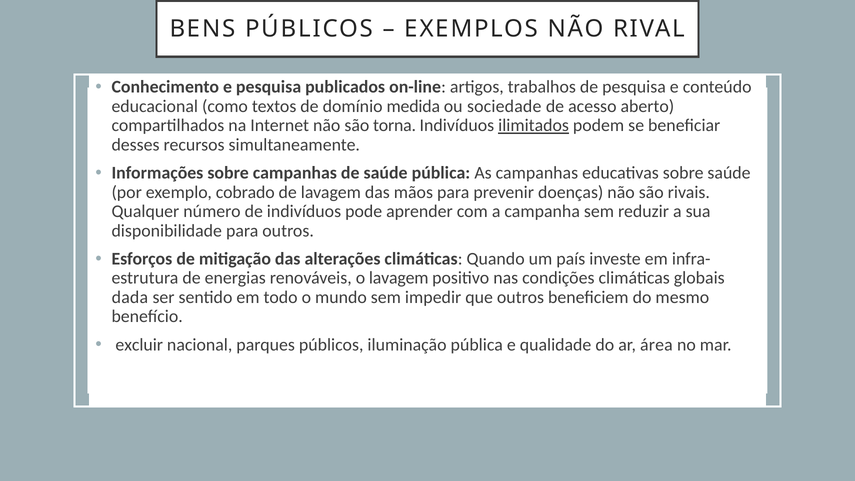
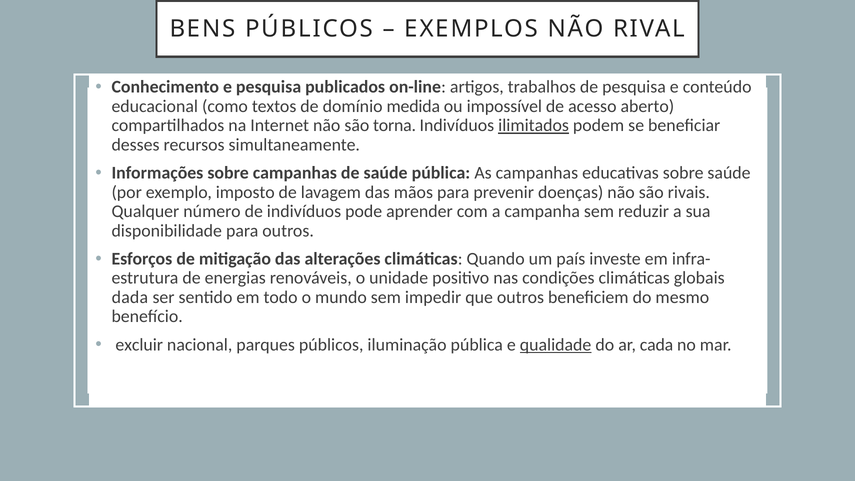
sociedade: sociedade -> impossível
cobrado: cobrado -> imposto
o lavagem: lavagem -> unidade
qualidade underline: none -> present
área: área -> cada
